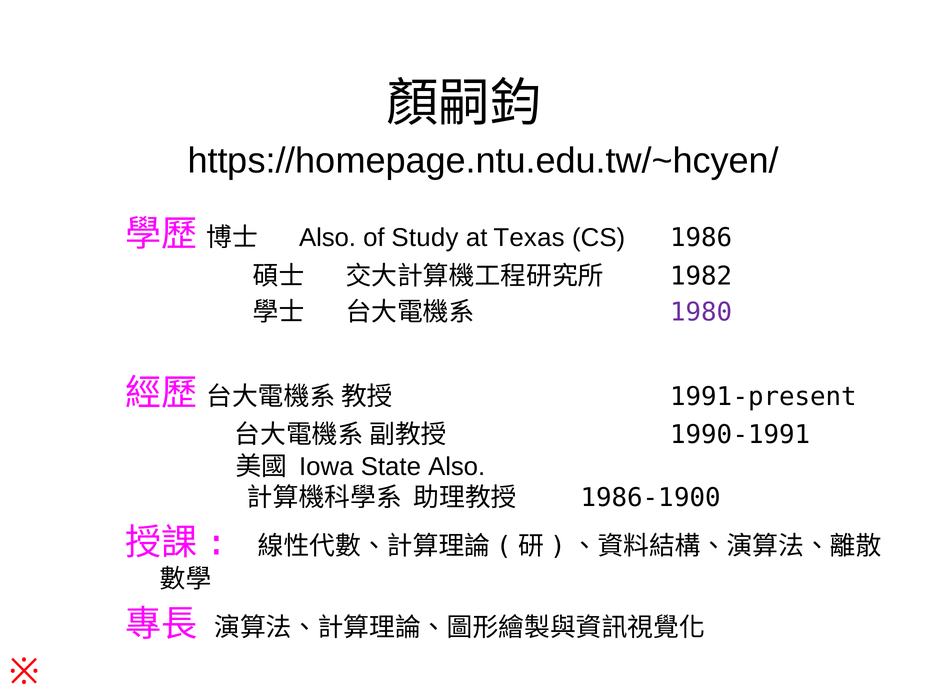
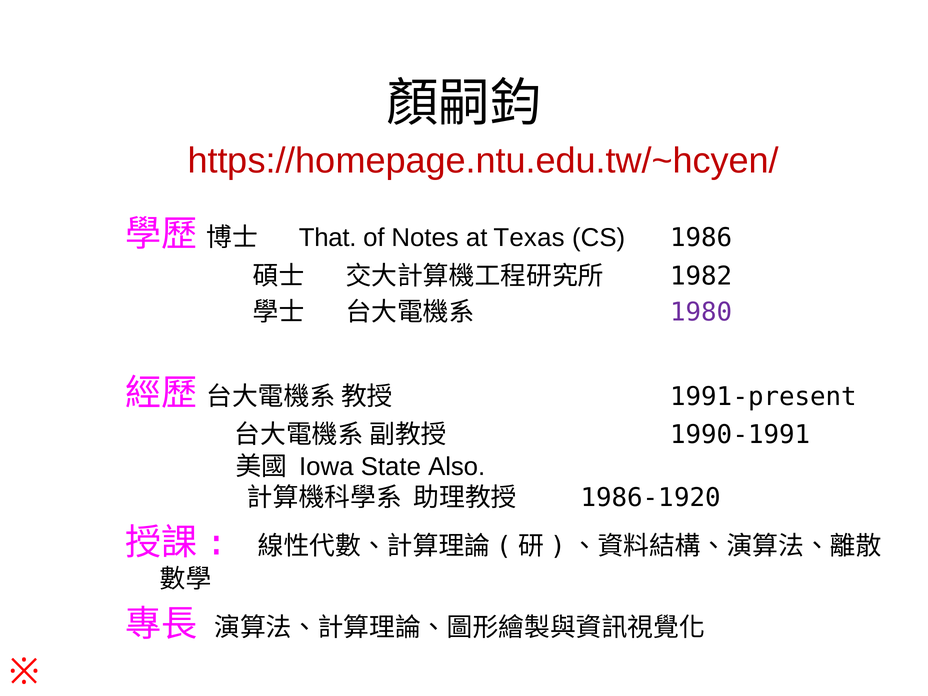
https://homepage.ntu.edu.tw/~hcyen/ colour: black -> red
Also at (328, 238): Also -> That
Study: Study -> Notes
1986-1900: 1986-1900 -> 1986-1920
